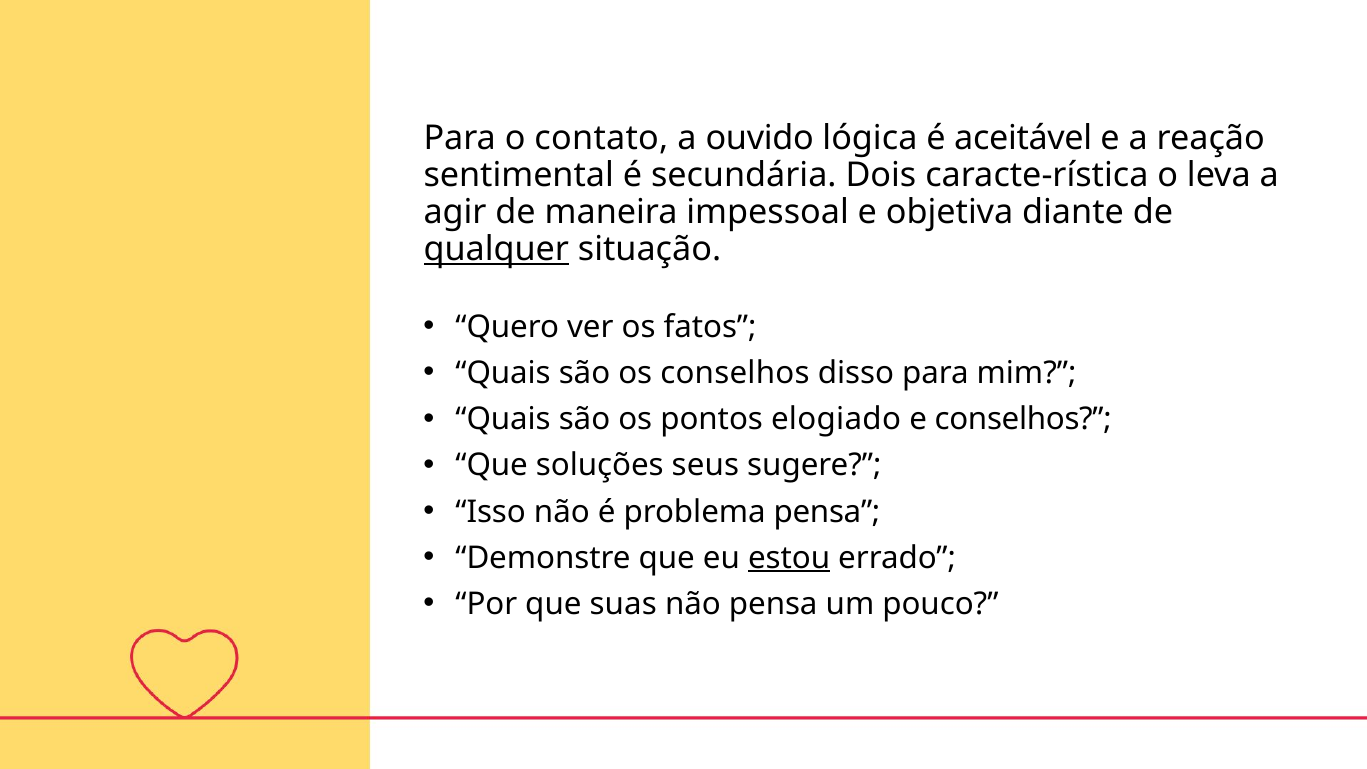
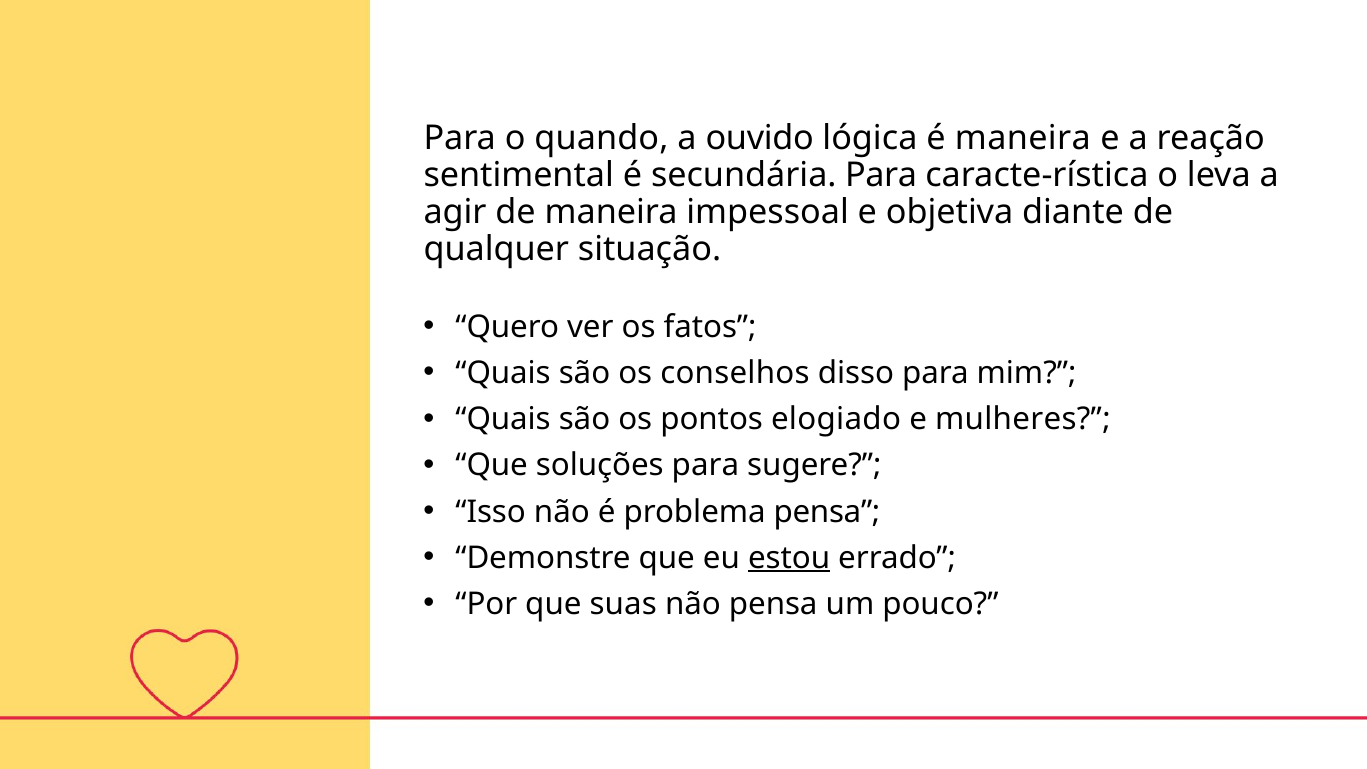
contato: contato -> quando
é aceitável: aceitável -> maneira
secundária Dois: Dois -> Para
qualquer underline: present -> none
e conselhos: conselhos -> mulheres
soluções seus: seus -> para
